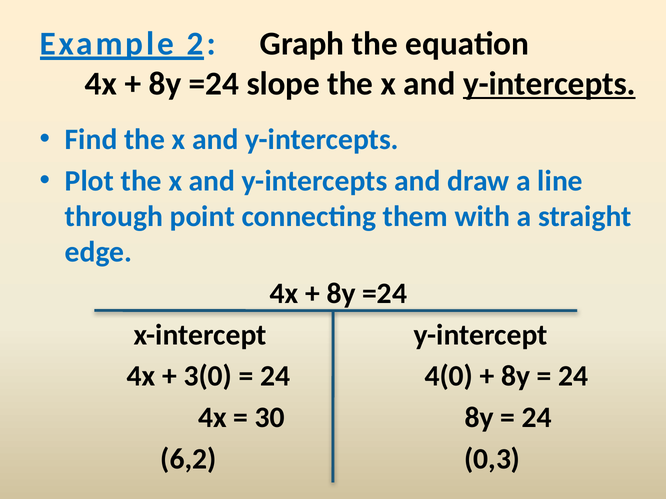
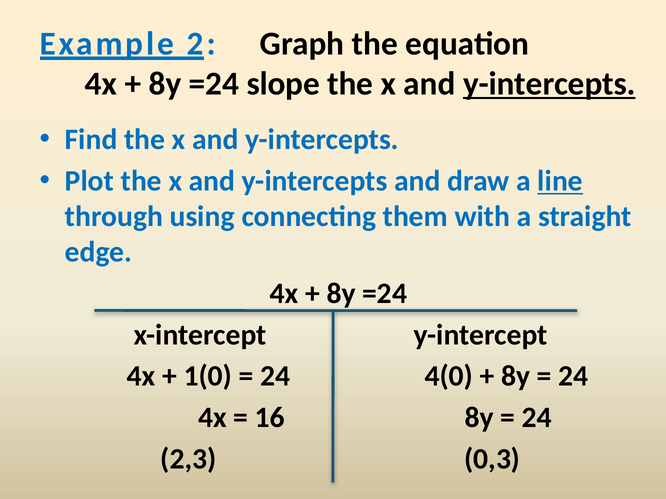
line underline: none -> present
point: point -> using
3(0: 3(0 -> 1(0
30: 30 -> 16
6,2: 6,2 -> 2,3
